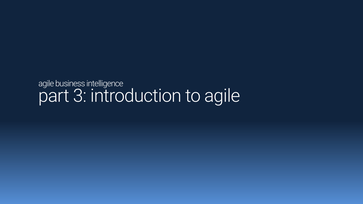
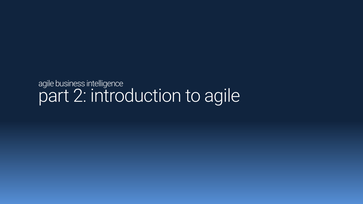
3: 3 -> 2
